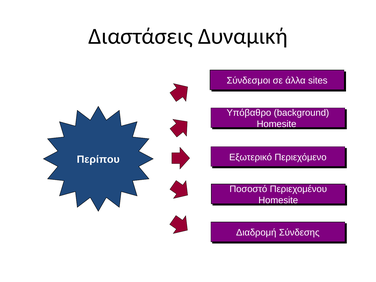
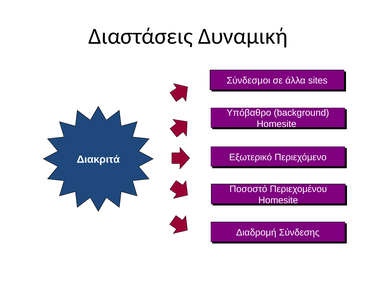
Περίπου: Περίπου -> Διακριτά
